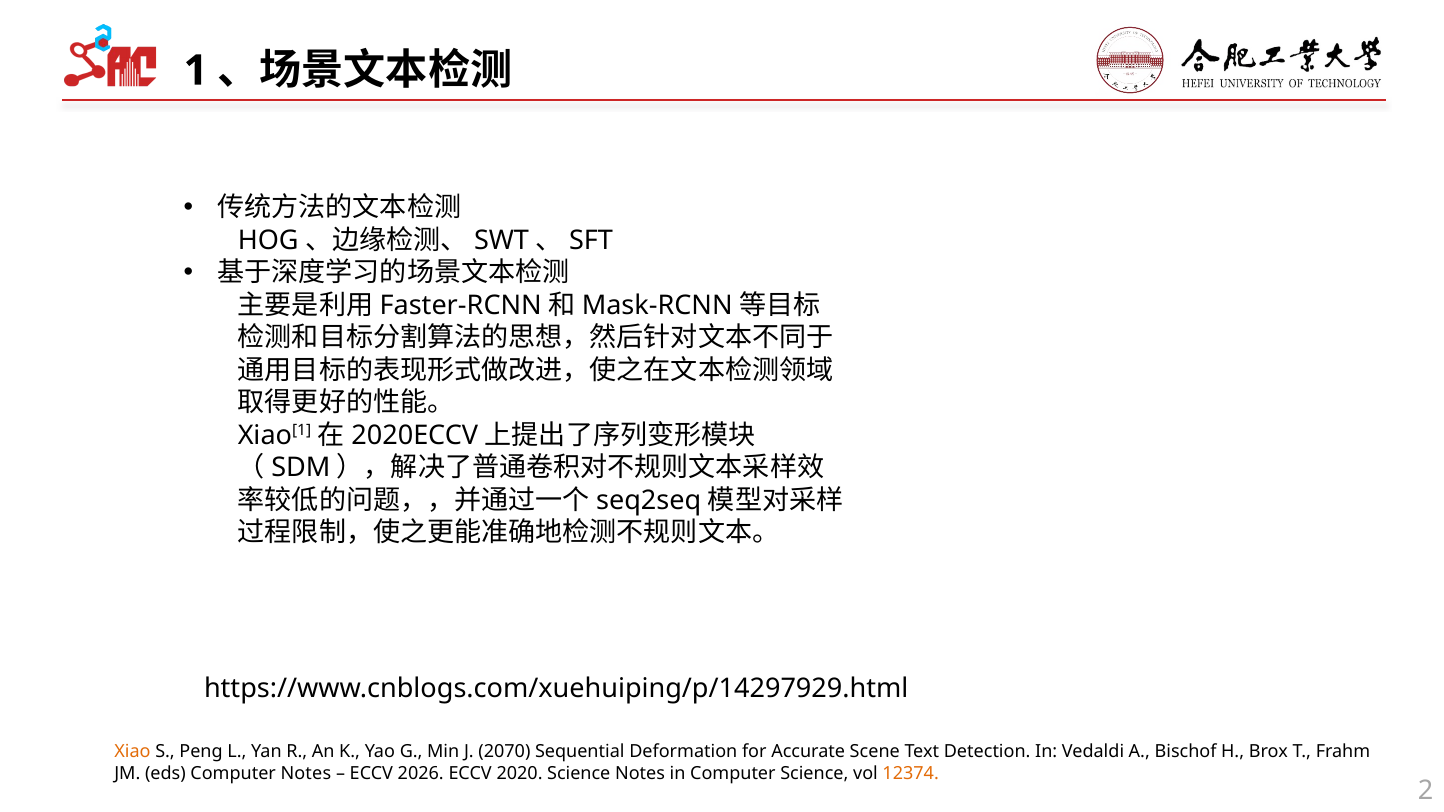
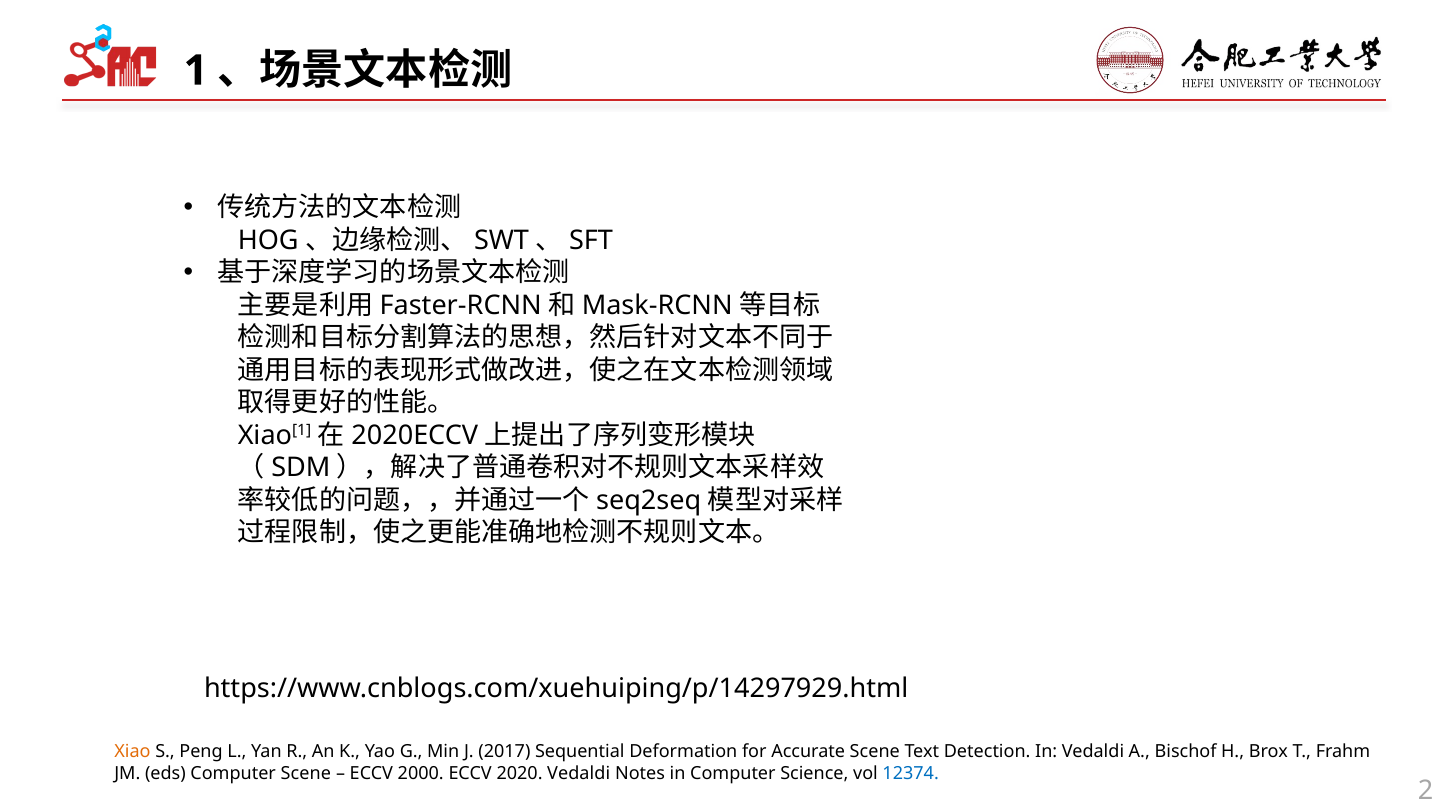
2070: 2070 -> 2017
Computer Notes: Notes -> Scene
2026: 2026 -> 2000
2020 Science: Science -> Vedaldi
12374 colour: orange -> blue
